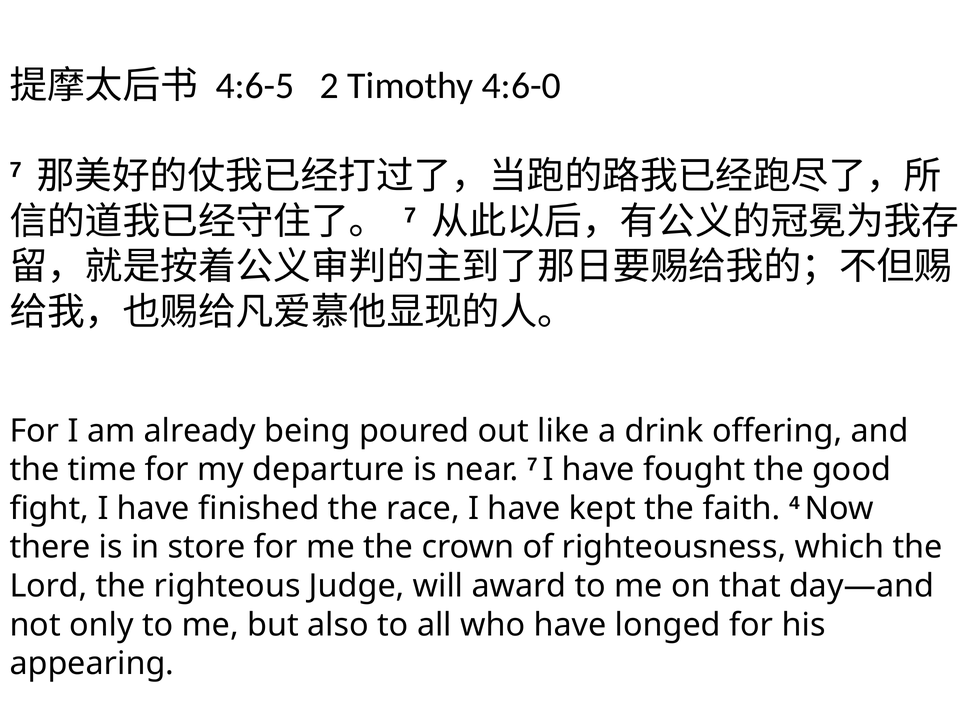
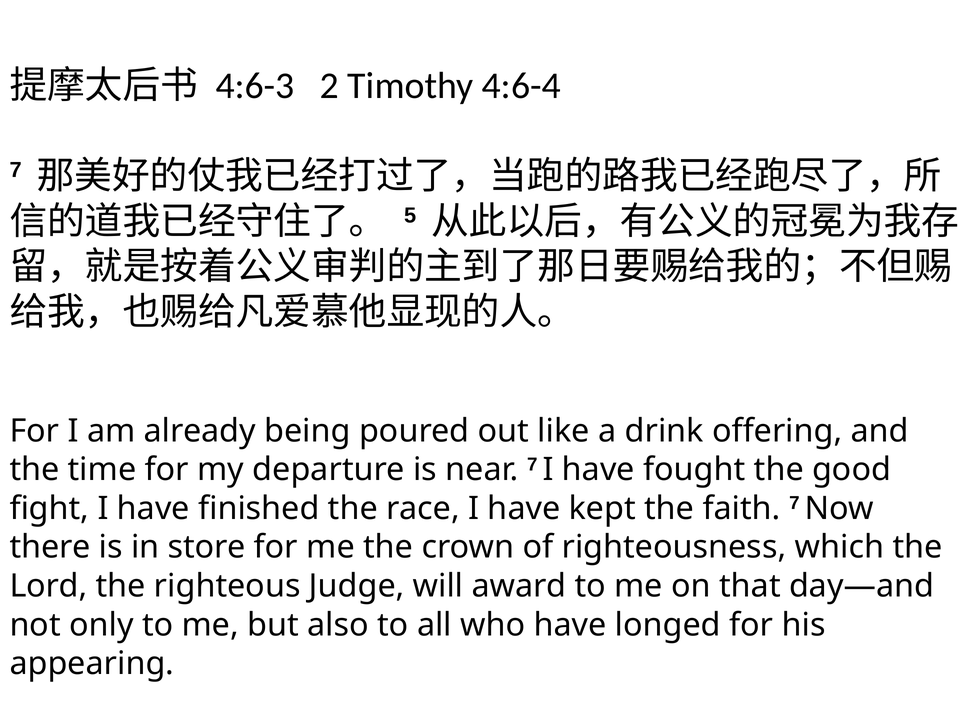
4:6-5: 4:6-5 -> 4:6-3
4:6-0: 4:6-0 -> 4:6-4
7 at (410, 216): 7 -> 5
faith 4: 4 -> 7
